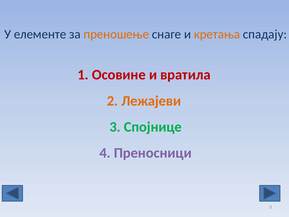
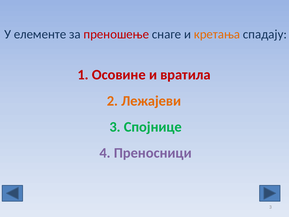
преношење colour: orange -> red
